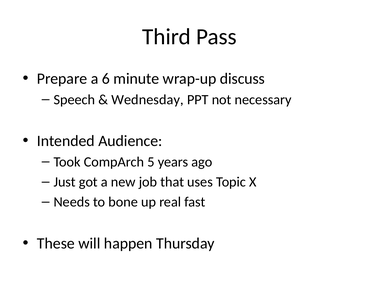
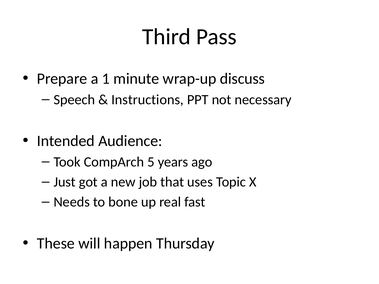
6: 6 -> 1
Wednesday: Wednesday -> Instructions
